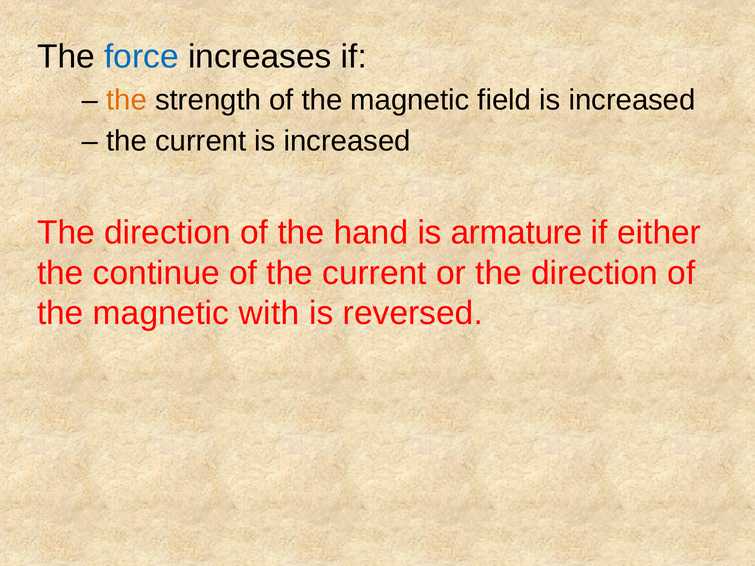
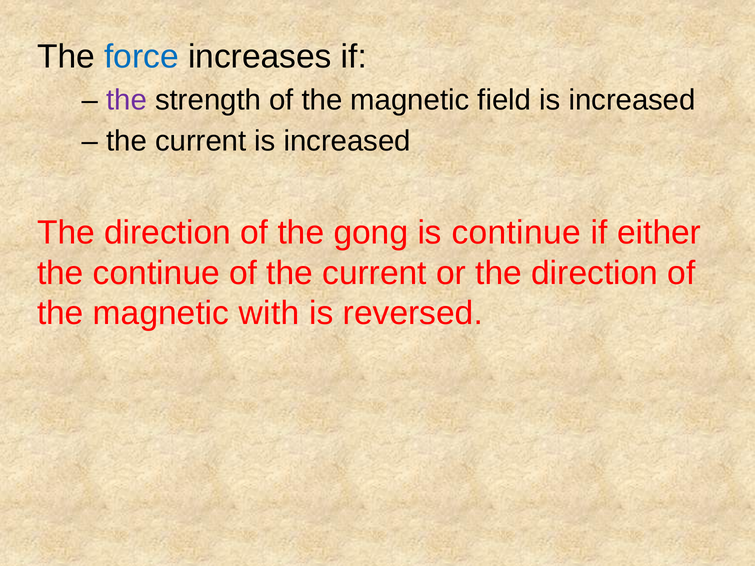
the at (127, 100) colour: orange -> purple
hand: hand -> gong
is armature: armature -> continue
